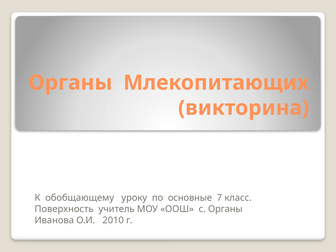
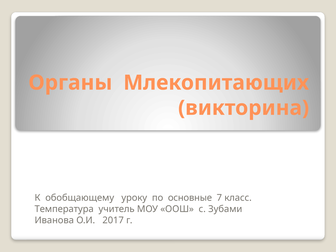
Поверхность: Поверхность -> Температура
с Органы: Органы -> Зубами
2010: 2010 -> 2017
